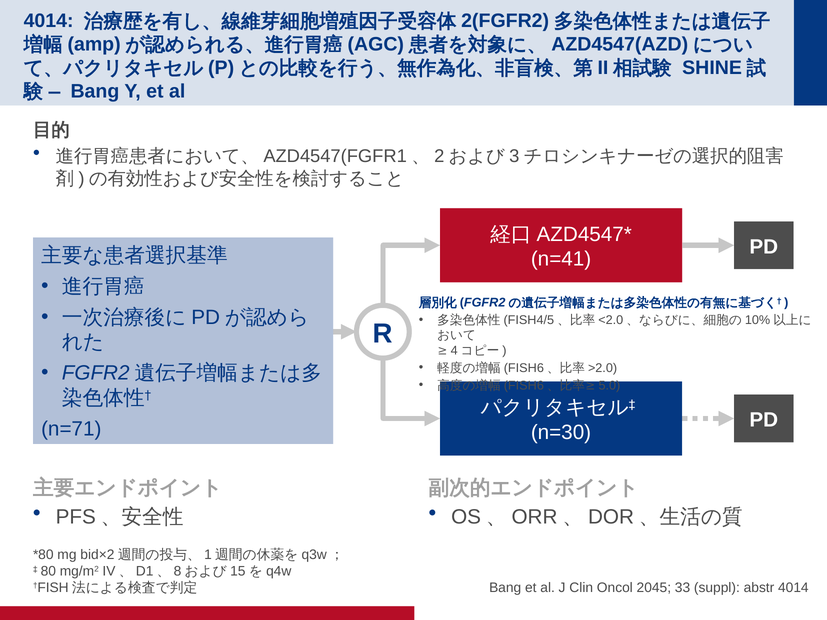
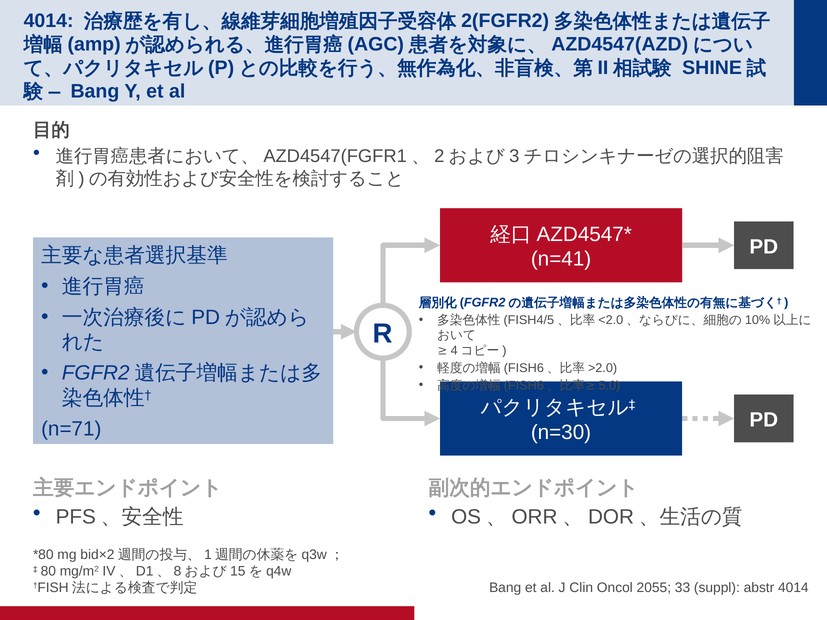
2045: 2045 -> 2055
